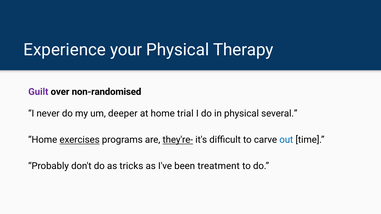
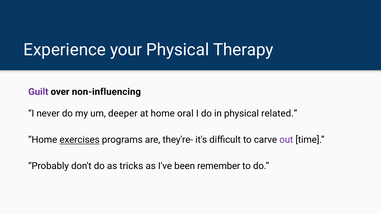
non-randomised: non-randomised -> non-influencing
trial: trial -> oral
several: several -> related
they're- underline: present -> none
out colour: blue -> purple
treatment: treatment -> remember
